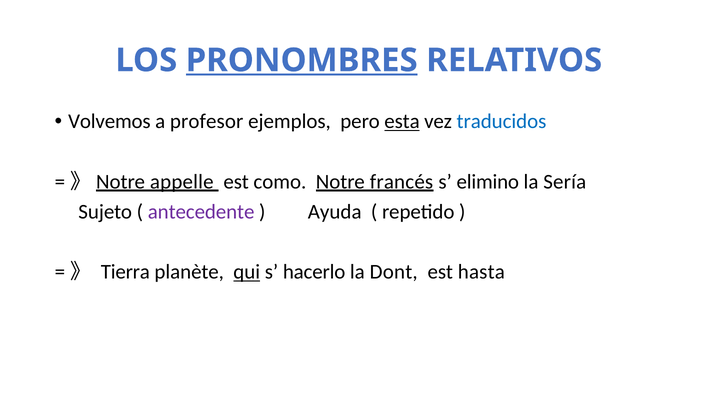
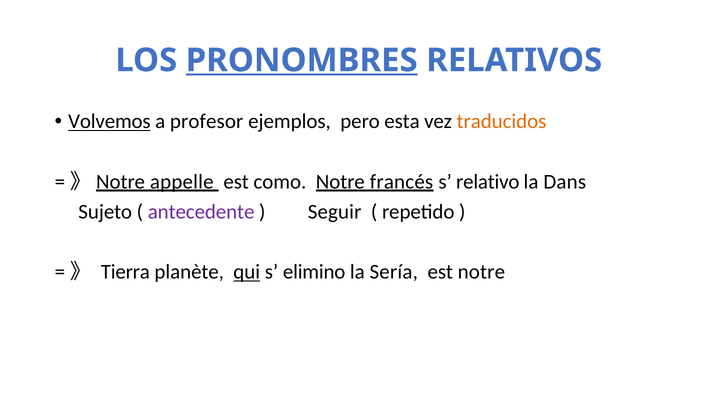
Volvemos underline: none -> present
esta underline: present -> none
traducidos colour: blue -> orange
elimino: elimino -> relativo
Sería: Sería -> Dans
Ayuda: Ayuda -> Seguir
hacerlo: hacerlo -> elimino
Dont: Dont -> Sería
est hasta: hasta -> notre
